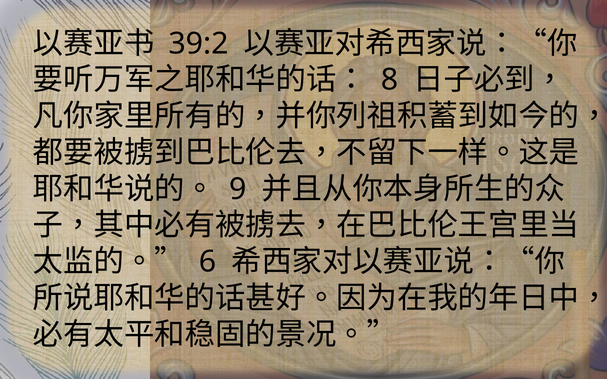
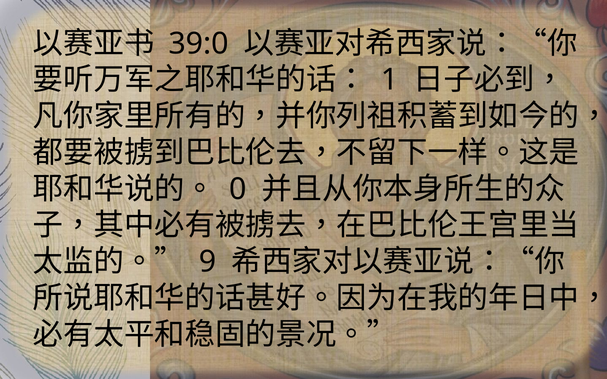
39:2: 39:2 -> 39:0
8: 8 -> 1
9: 9 -> 0
6: 6 -> 9
